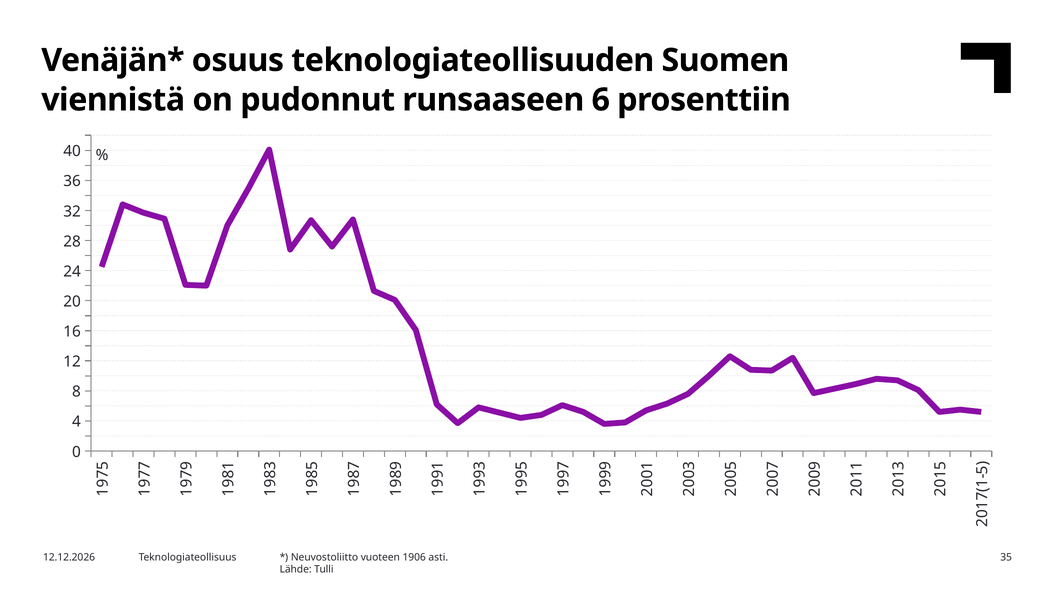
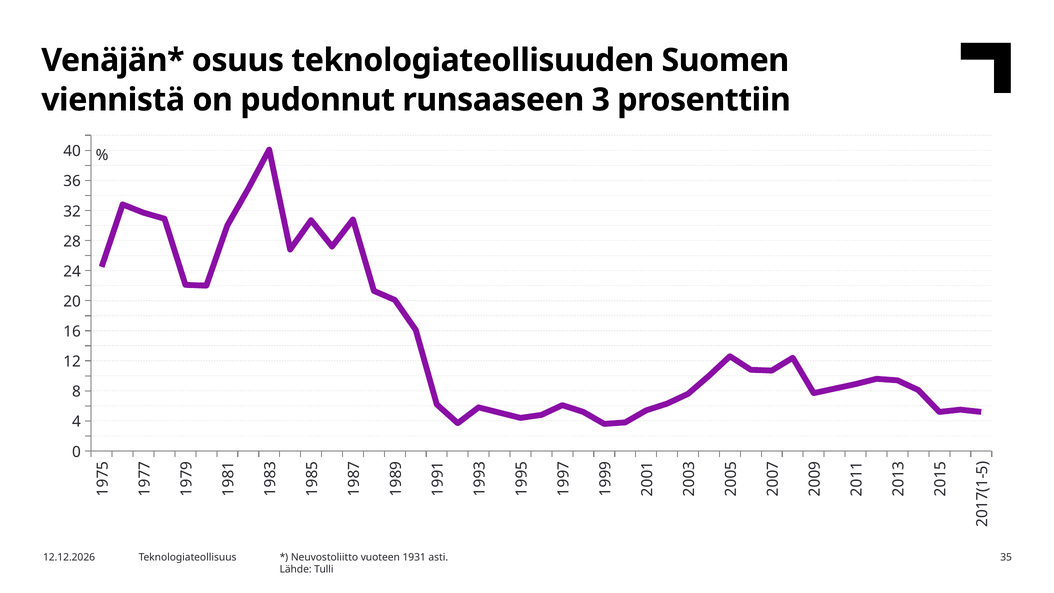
runsaaseen 6: 6 -> 3
1906: 1906 -> 1931
